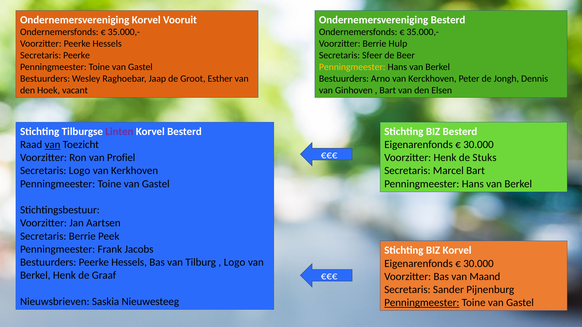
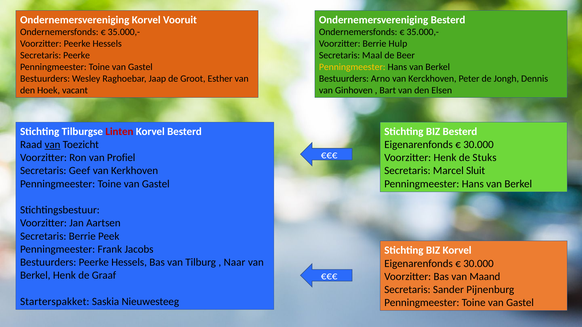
Sfeer: Sfeer -> Maal
Linten colour: purple -> red
Secretaris Logo: Logo -> Geef
Marcel Bart: Bart -> Sluit
Logo at (235, 263): Logo -> Naar
Nieuwsbrieven: Nieuwsbrieven -> Starterspakket
Penningmeester at (422, 303) underline: present -> none
